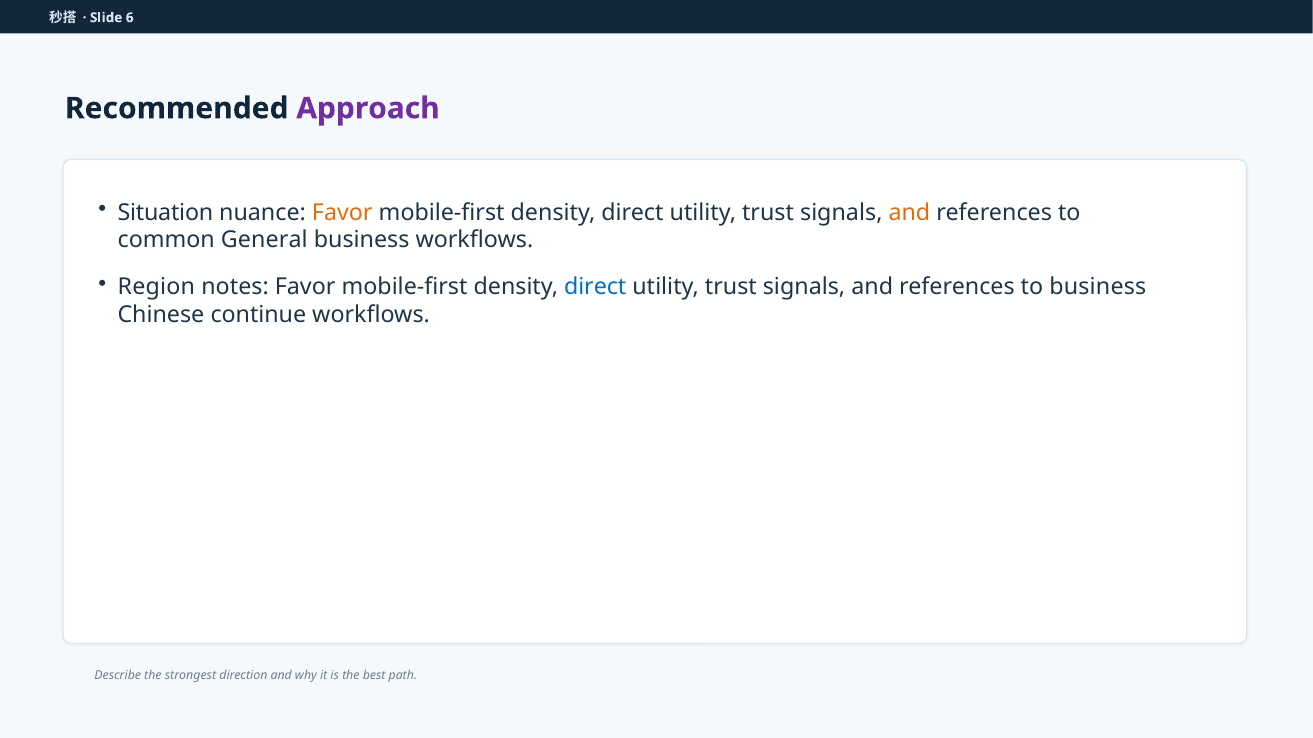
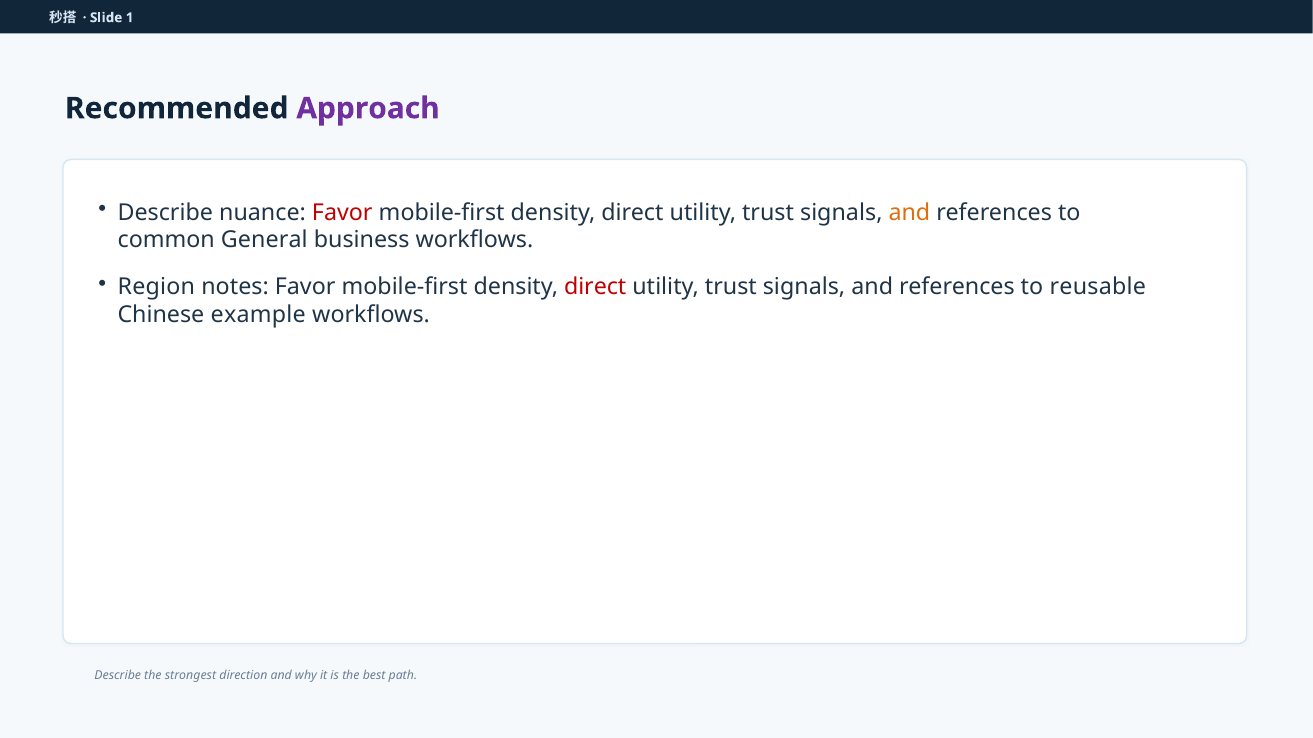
6: 6 -> 1
Situation at (165, 212): Situation -> Describe
Favor at (342, 212) colour: orange -> red
direct at (595, 287) colour: blue -> red
to business: business -> reusable
continue: continue -> example
